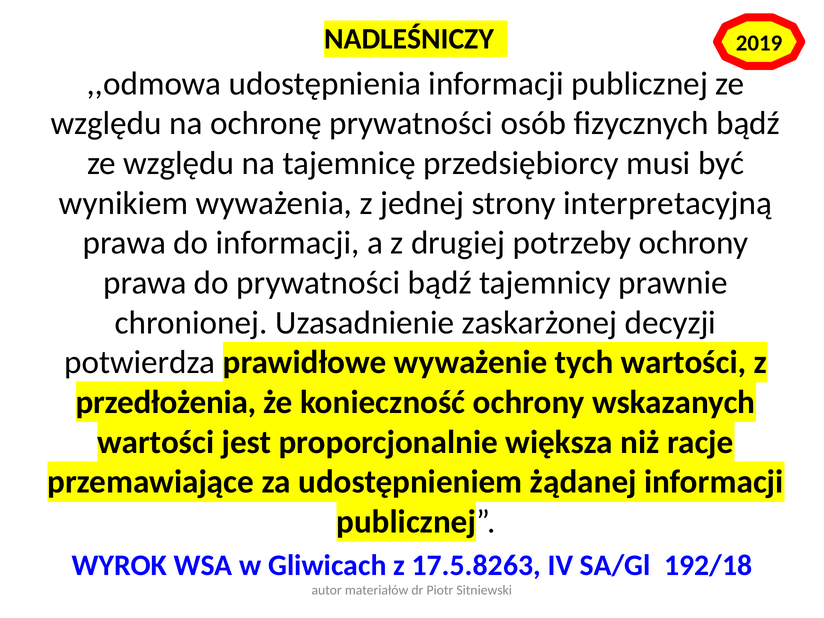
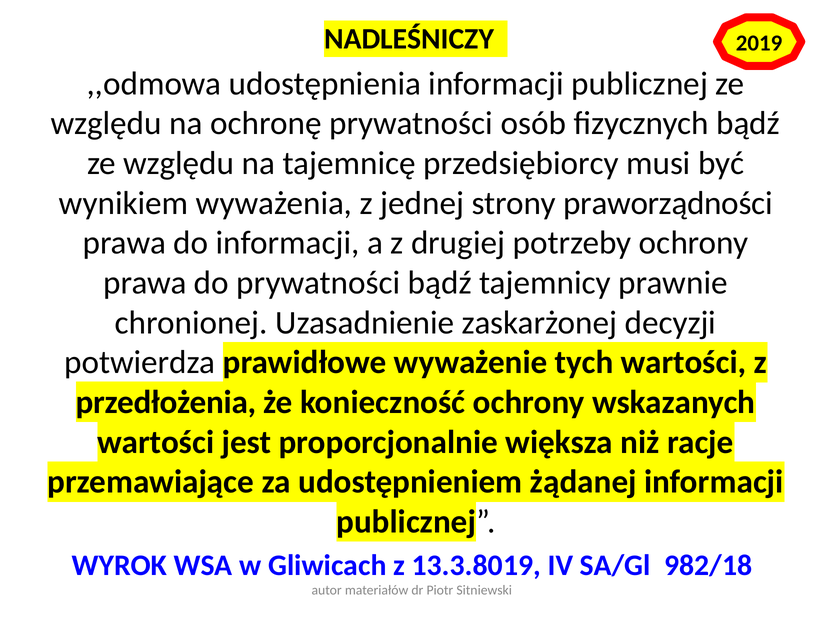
interpretacyjną: interpretacyjną -> praworządności
17.5.8263: 17.5.8263 -> 13.3.8019
192/18: 192/18 -> 982/18
